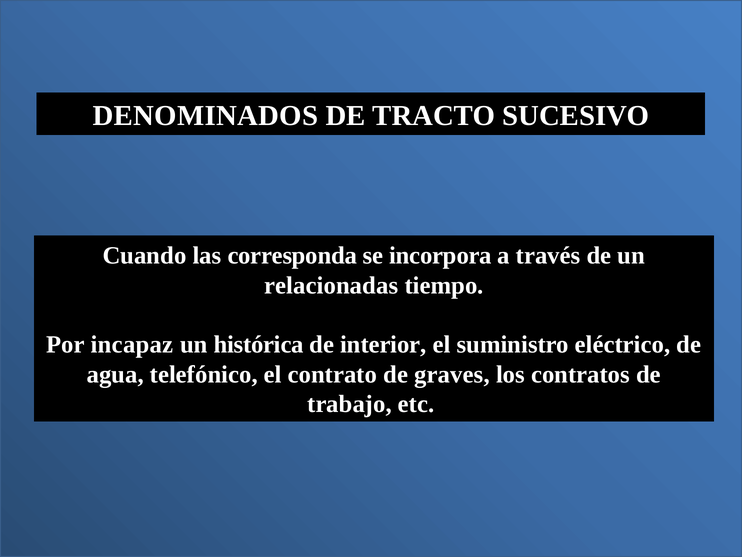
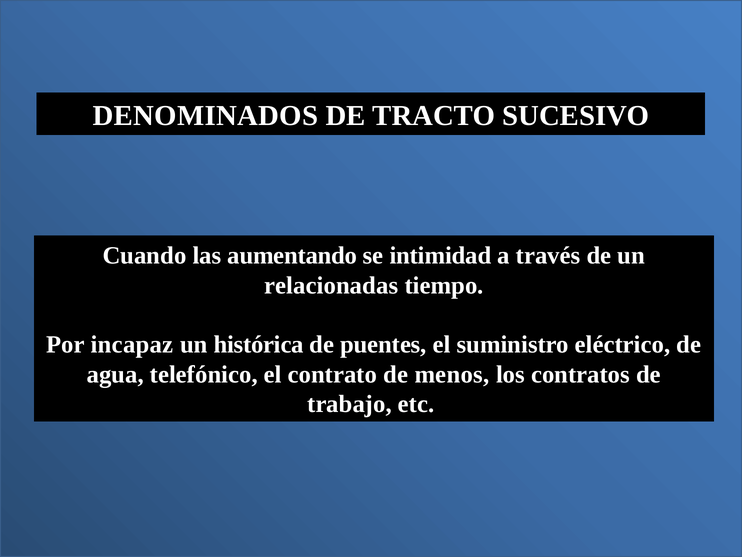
corresponda: corresponda -> aumentando
incorpora: incorpora -> intimidad
interior: interior -> puentes
graves: graves -> menos
